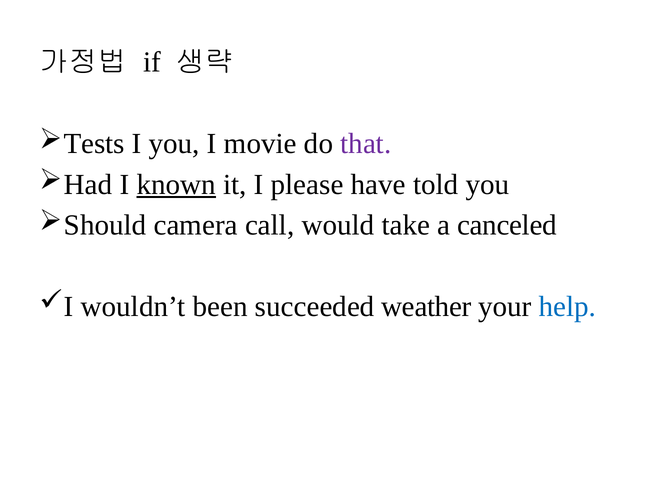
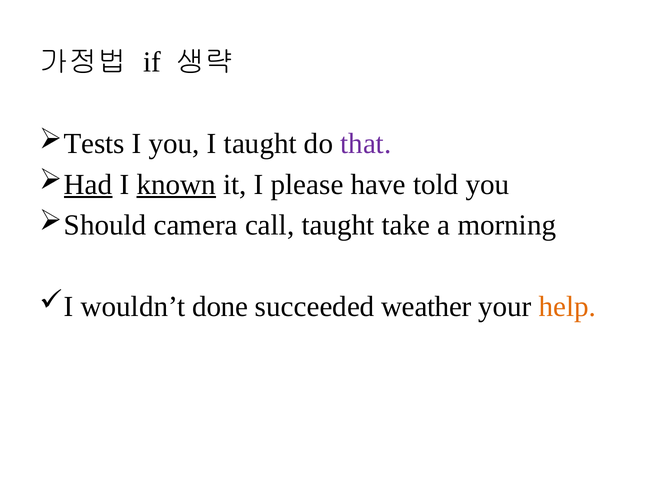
I movie: movie -> taught
Had underline: none -> present
call would: would -> taught
canceled: canceled -> morning
been: been -> done
help colour: blue -> orange
